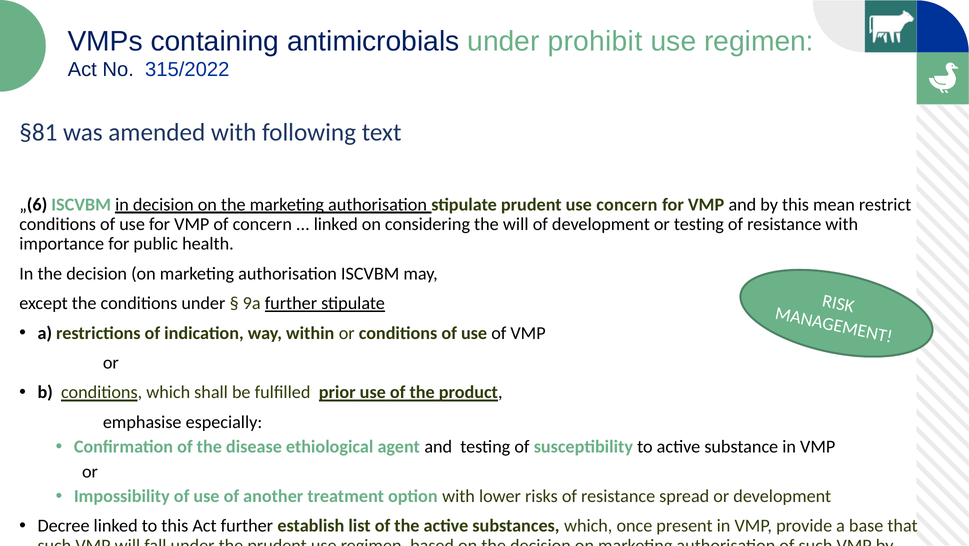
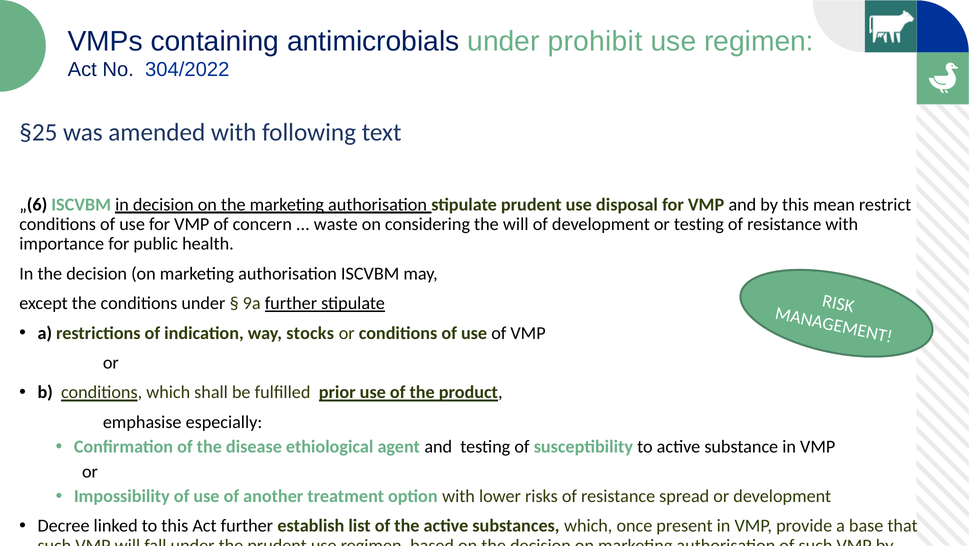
315/2022: 315/2022 -> 304/2022
§81: §81 -> §25
use concern: concern -> disposal
linked at (336, 224): linked -> waste
within: within -> stocks
